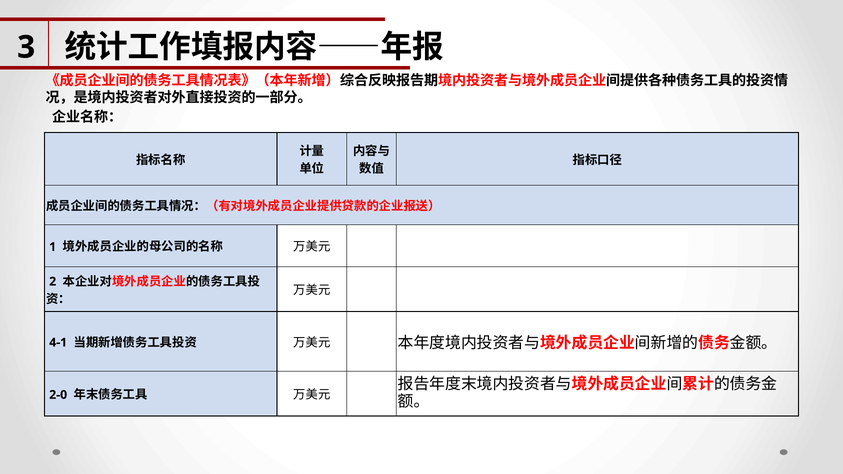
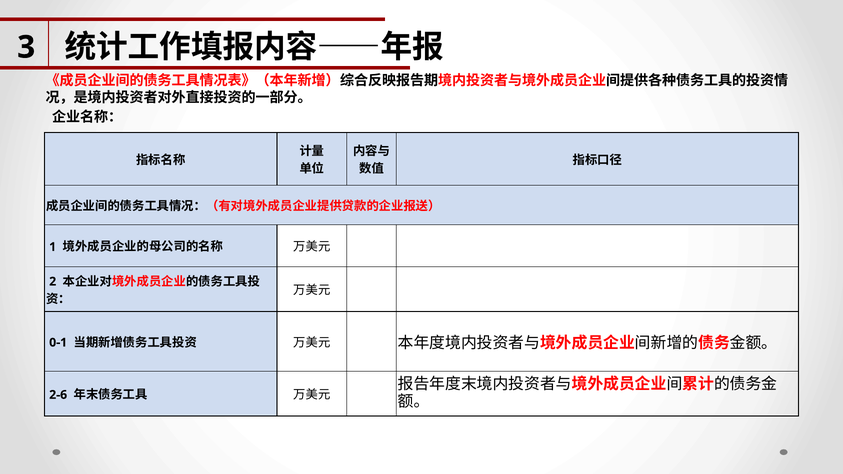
4-1: 4-1 -> 0-1
2-0: 2-0 -> 2-6
